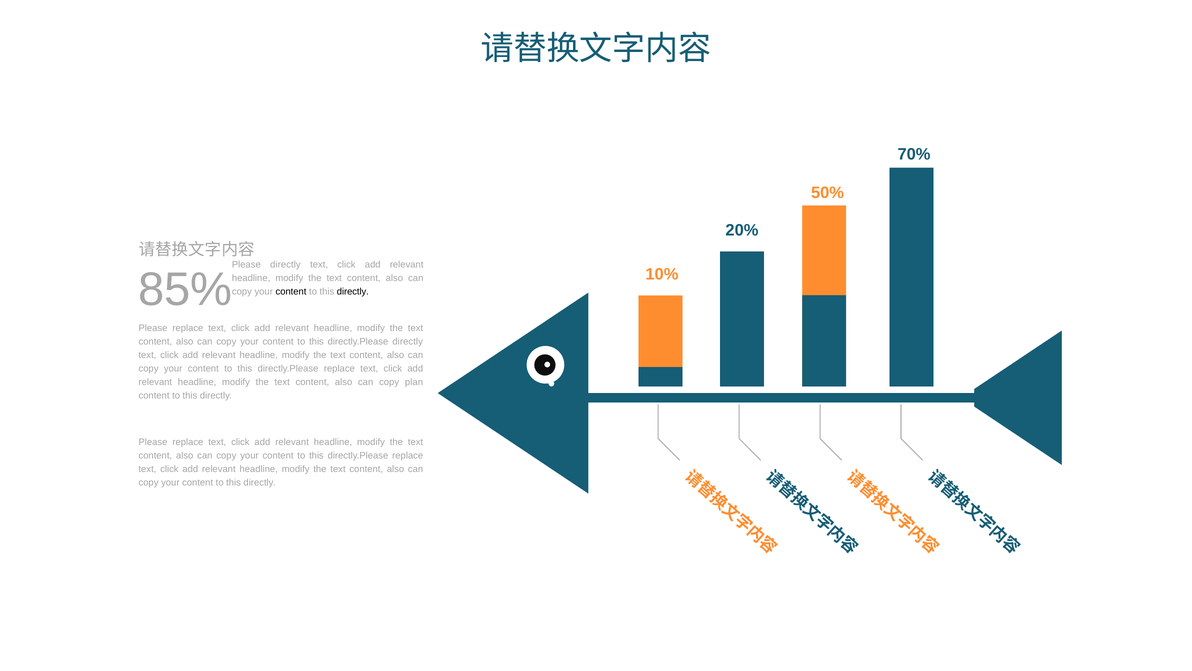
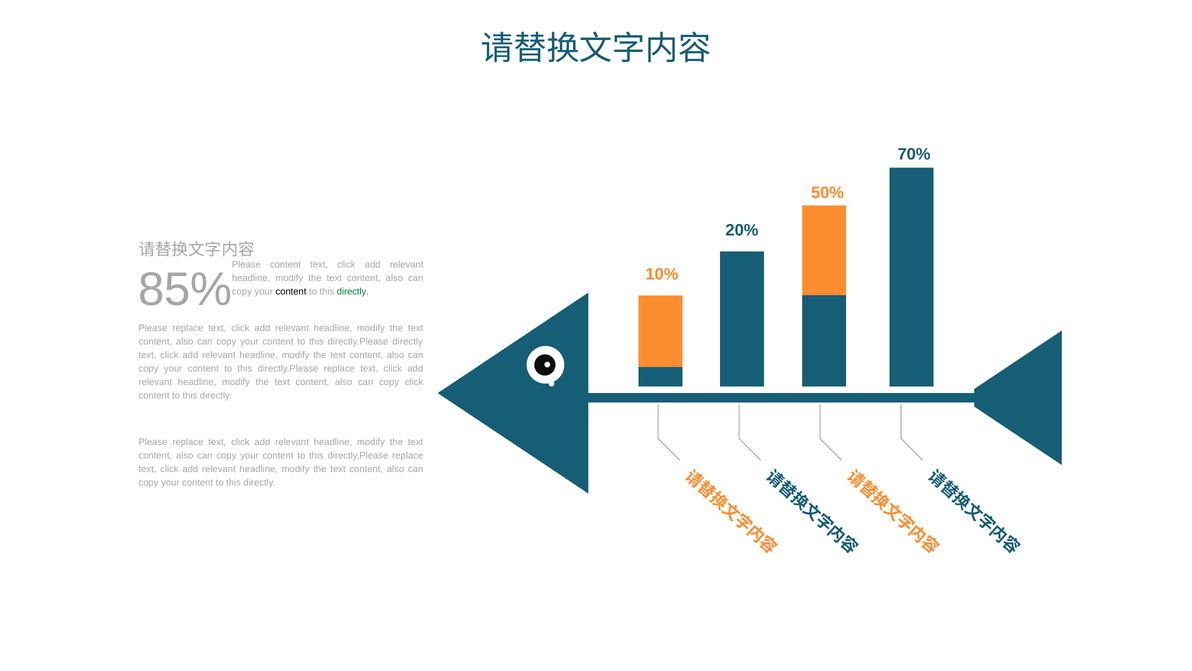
Please directly: directly -> content
directly at (353, 292) colour: black -> green
copy plan: plan -> click
